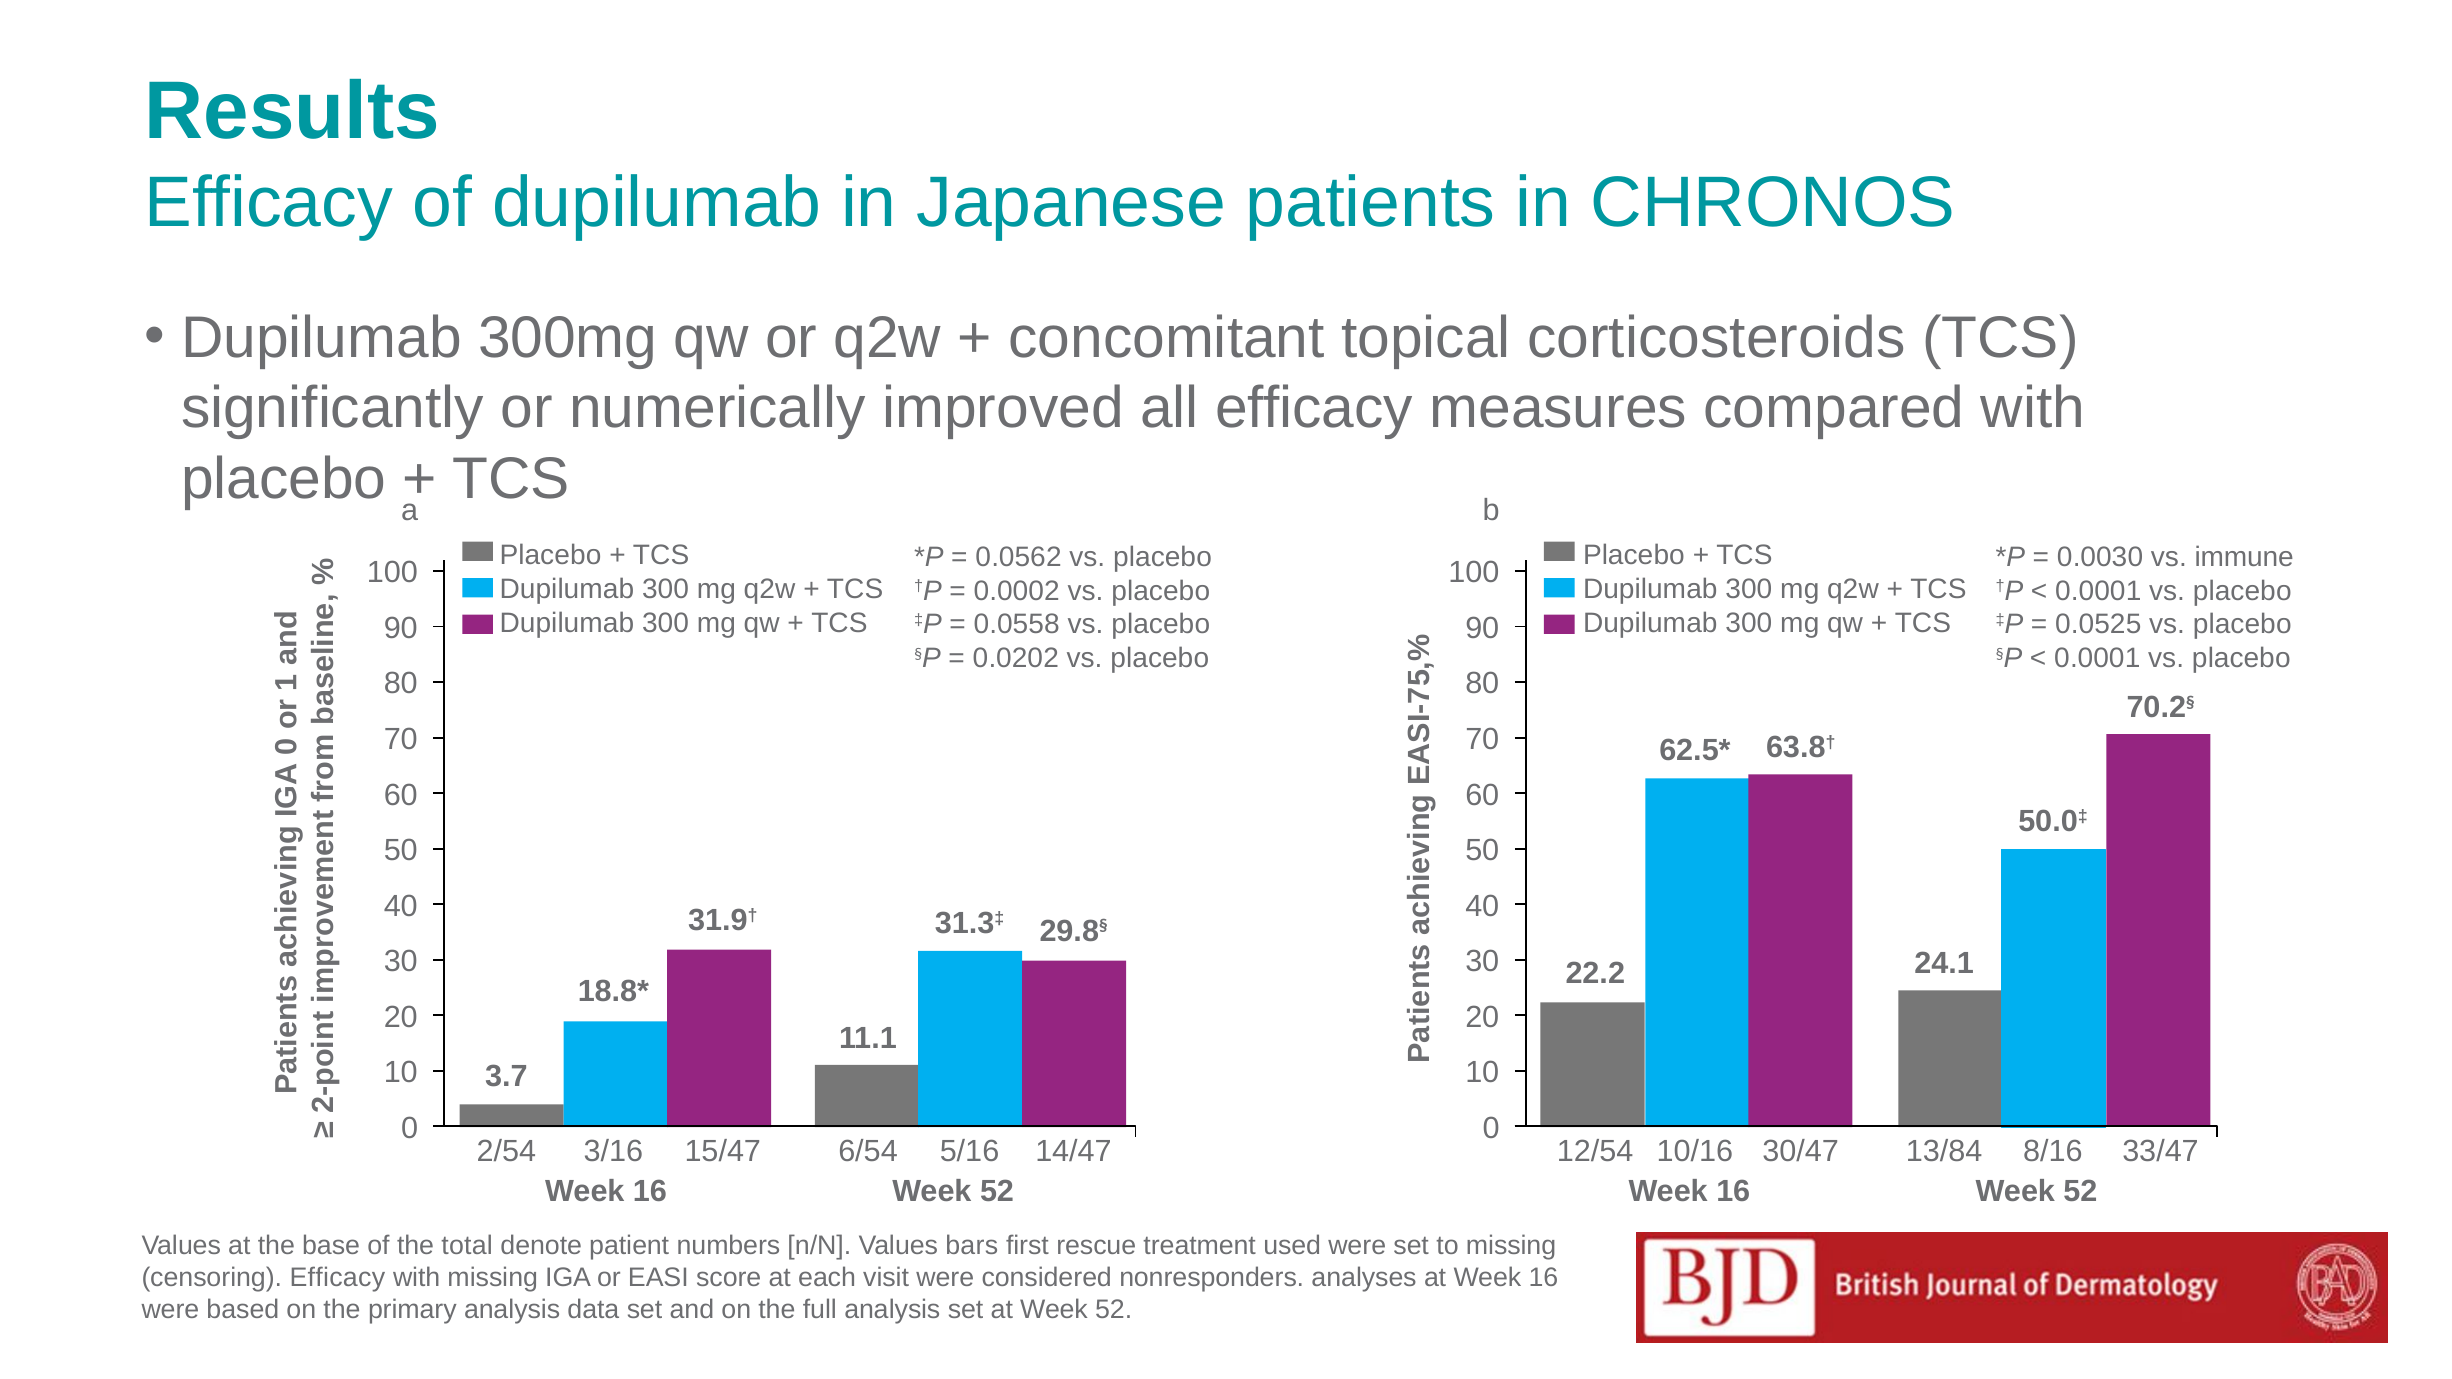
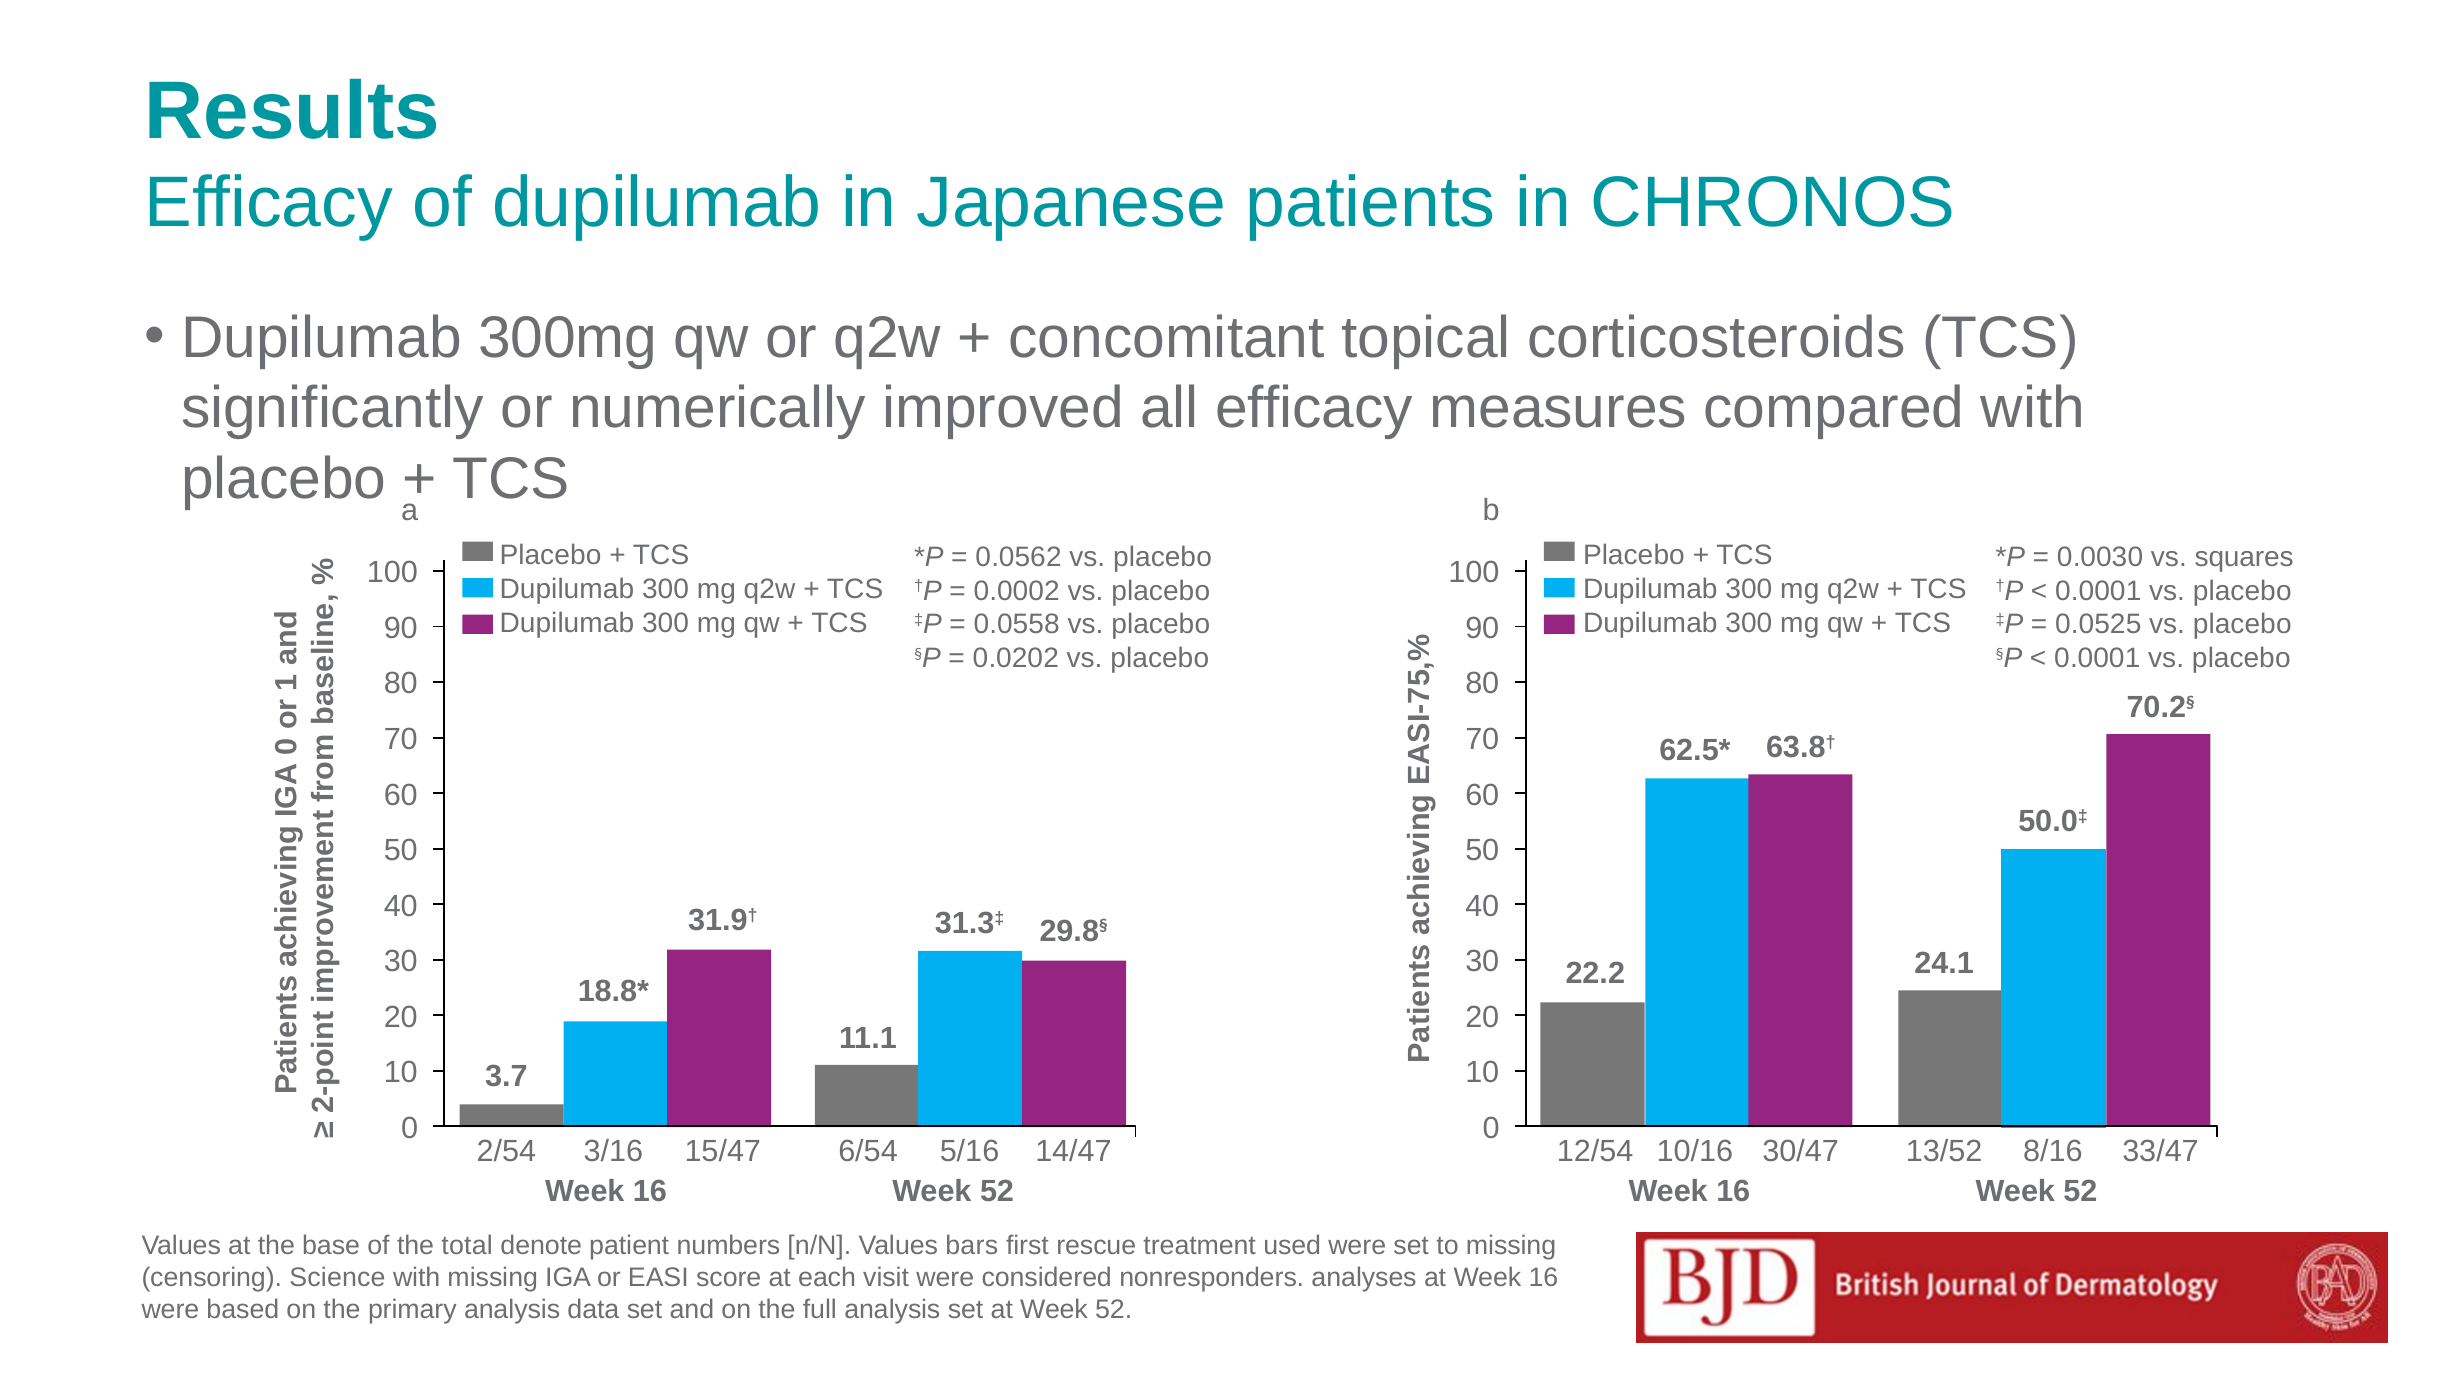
immune: immune -> squares
13/84: 13/84 -> 13/52
censoring Efficacy: Efficacy -> Science
